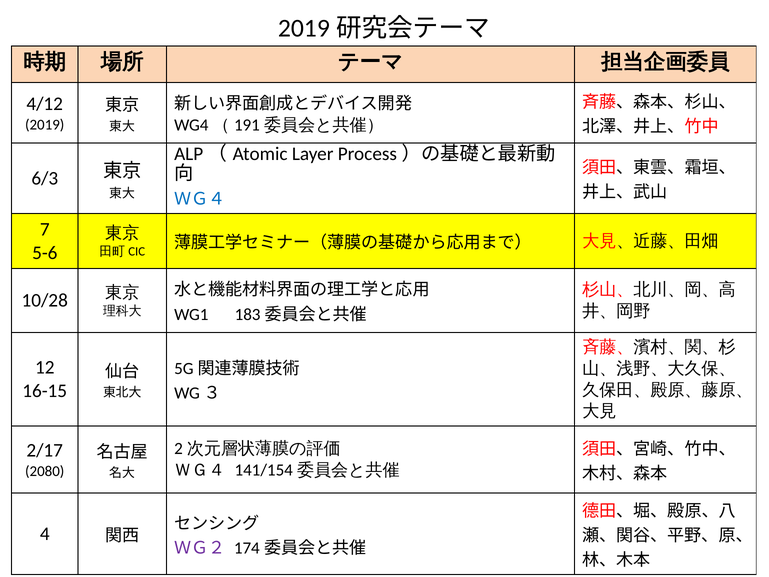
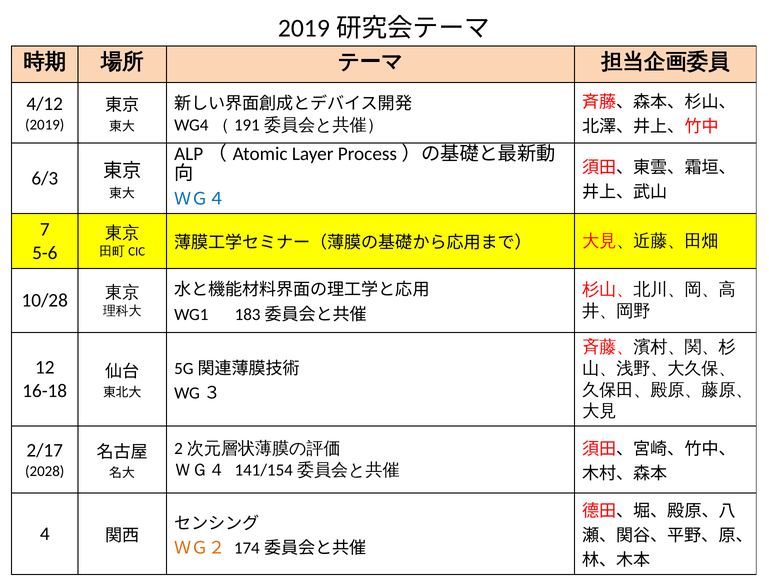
16-15: 16-15 -> 16-18
2080: 2080 -> 2028
ＷＧ２ colour: purple -> orange
